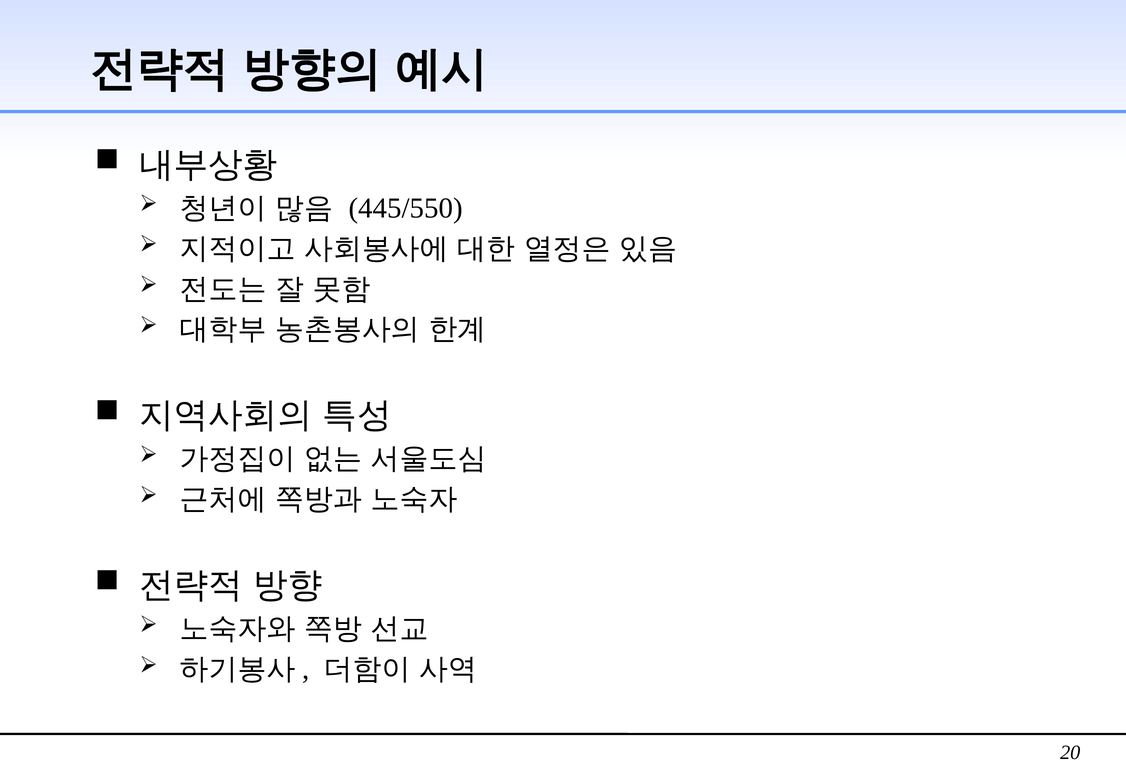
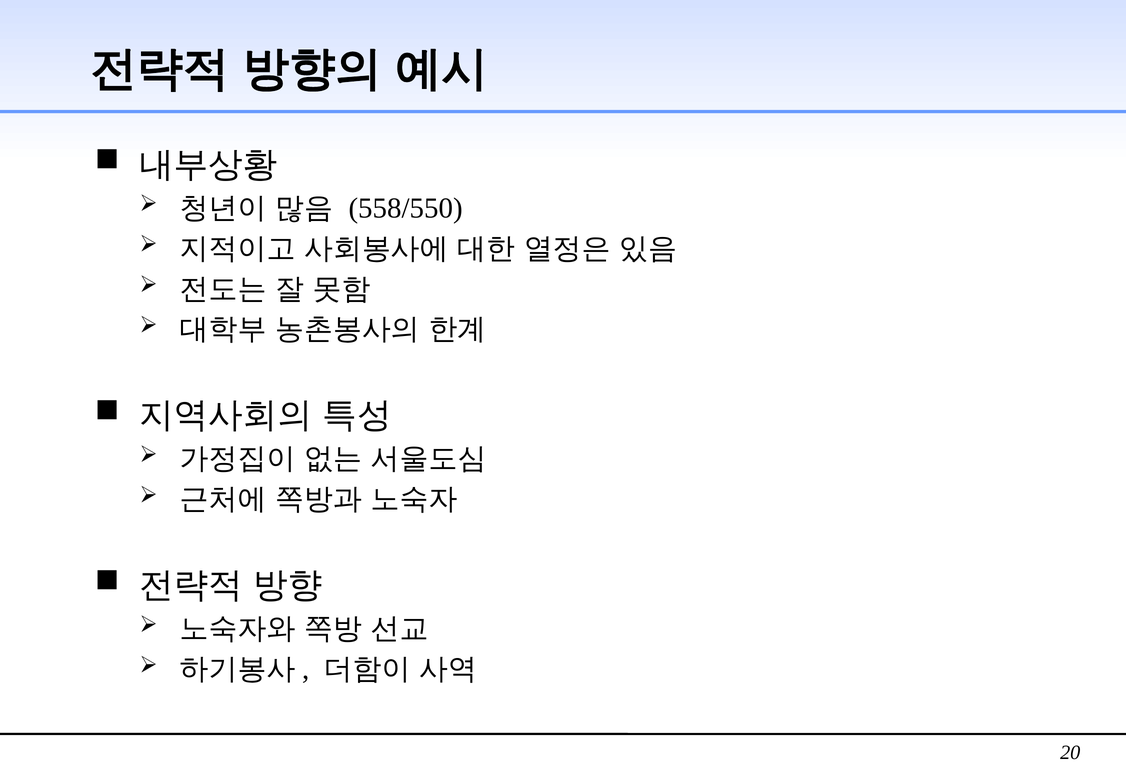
445/550: 445/550 -> 558/550
